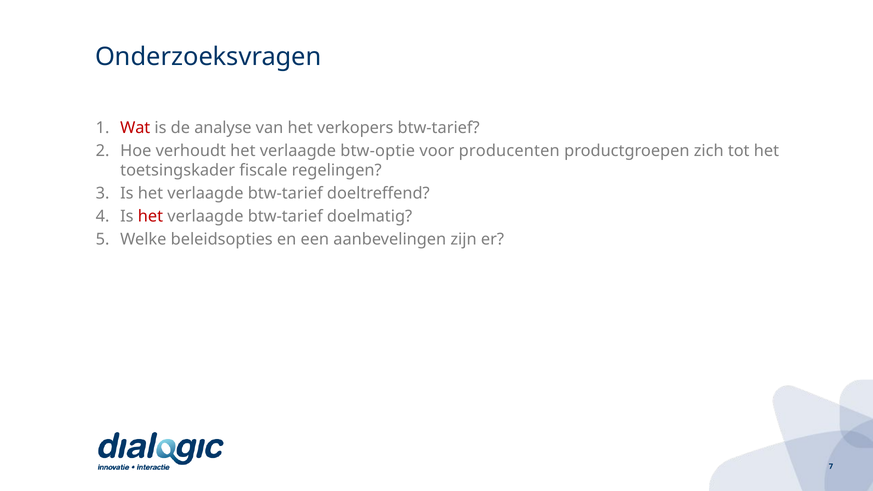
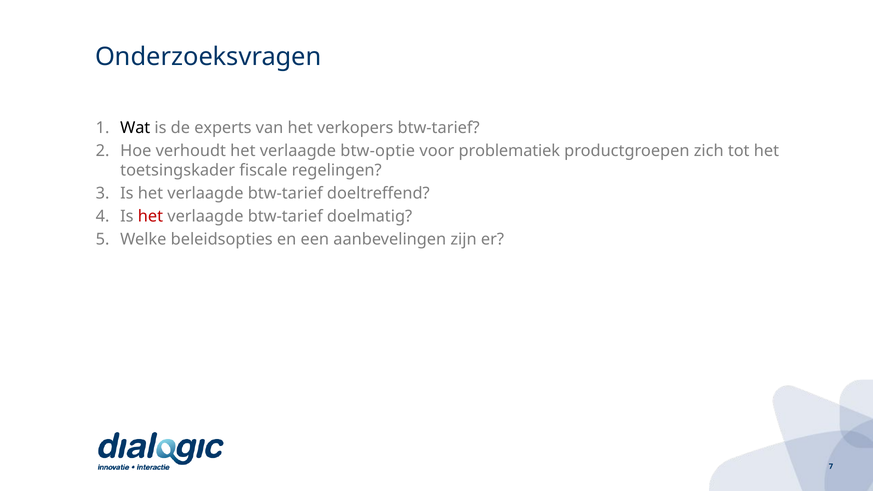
Wat colour: red -> black
analyse: analyse -> experts
producenten: producenten -> problematiek
